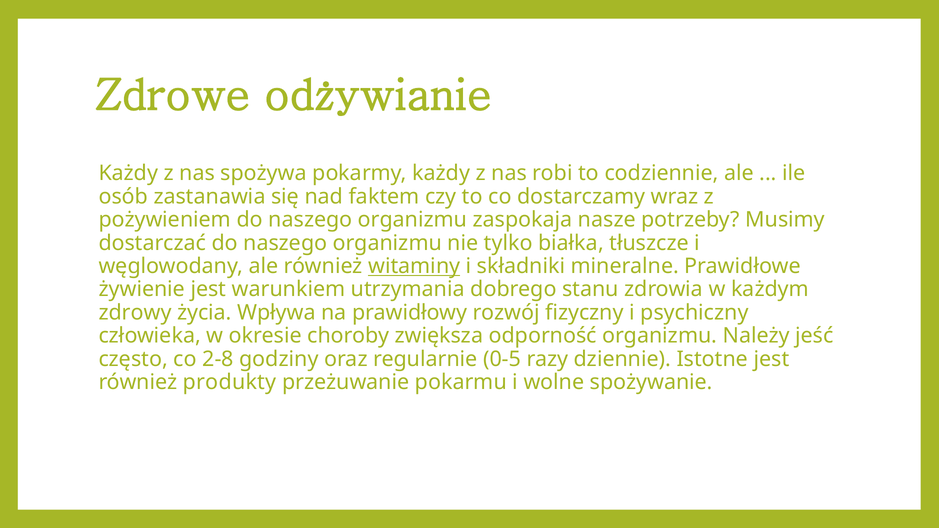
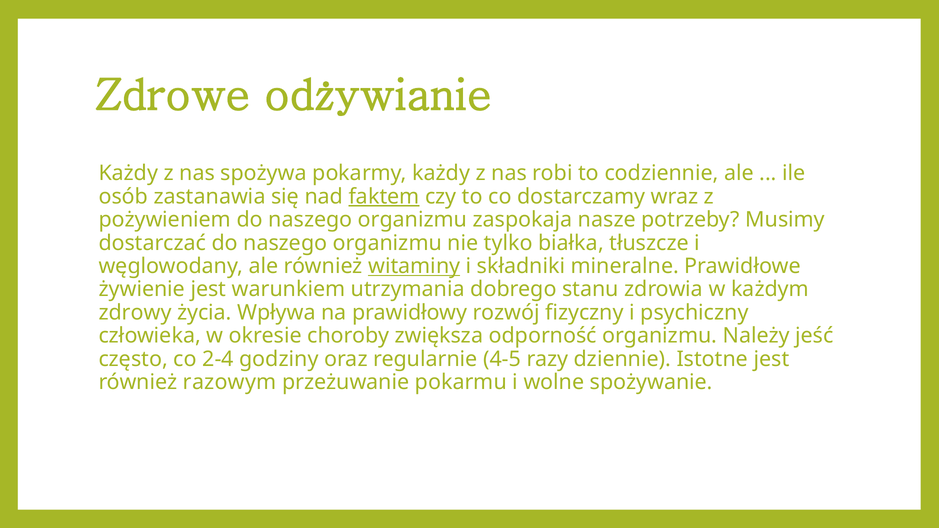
faktem underline: none -> present
2-8: 2-8 -> 2-4
0-5: 0-5 -> 4-5
produkty: produkty -> razowym
